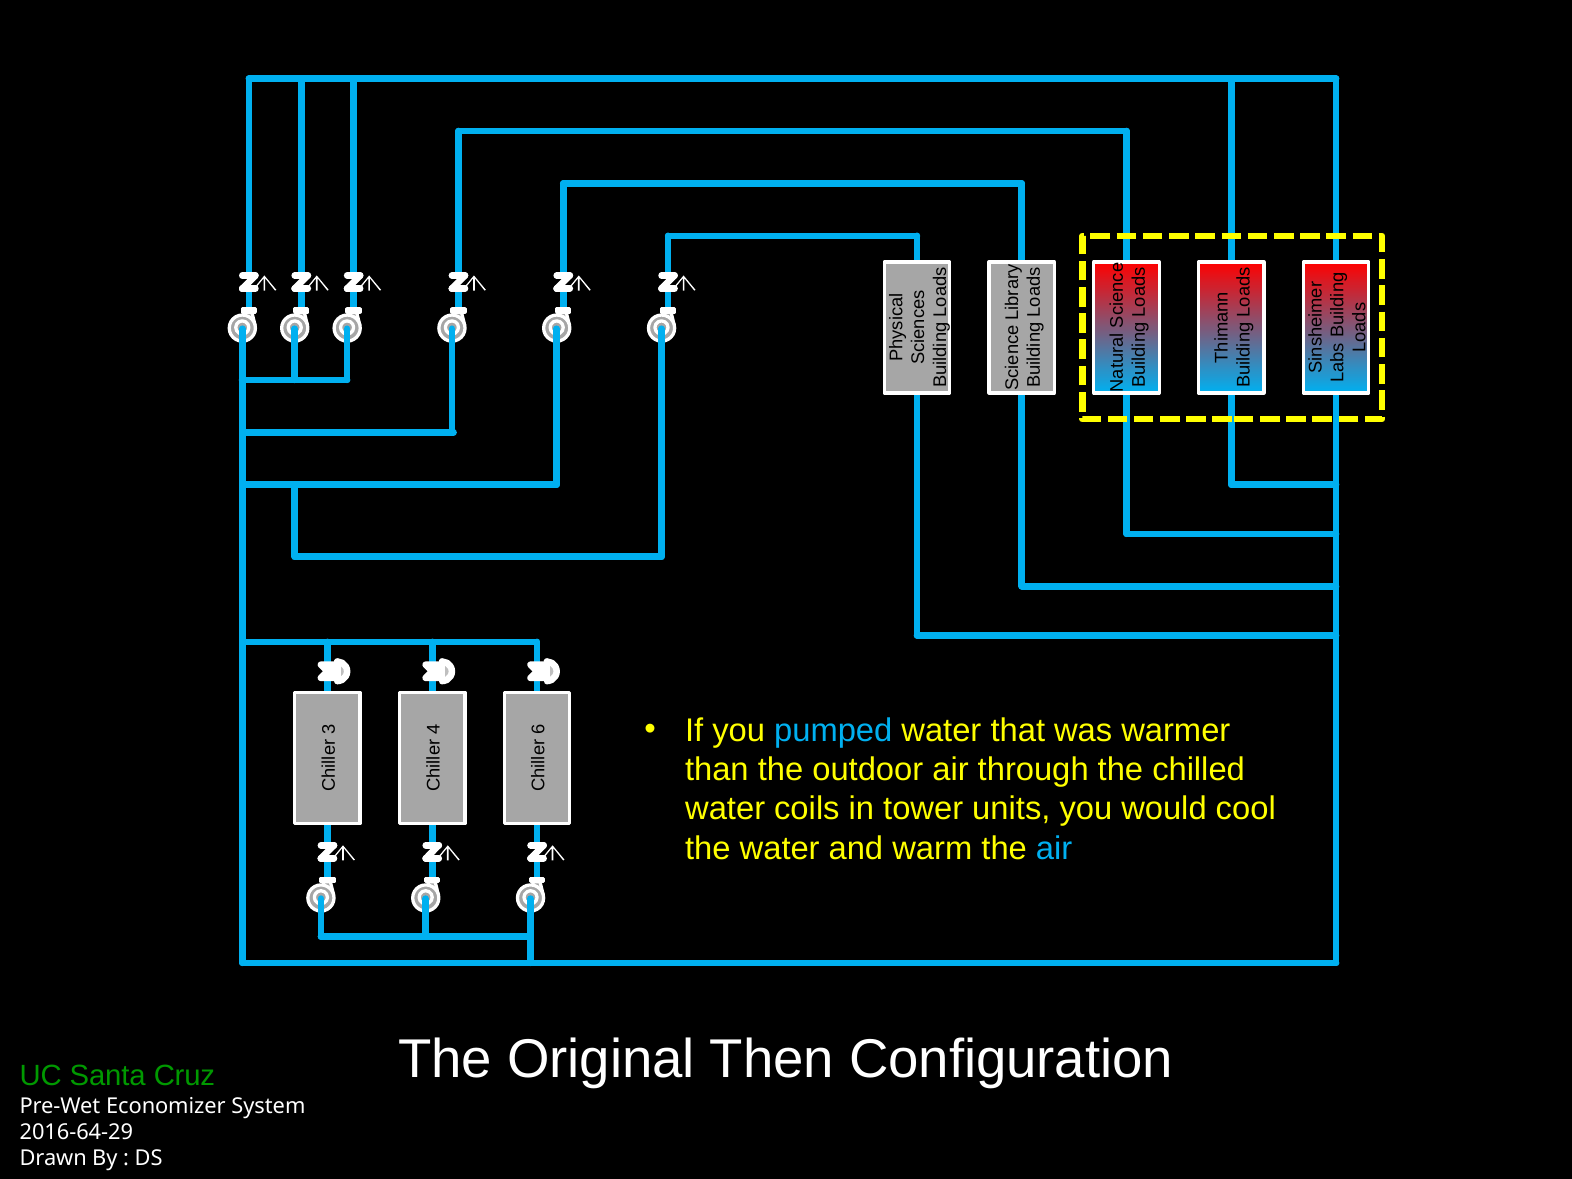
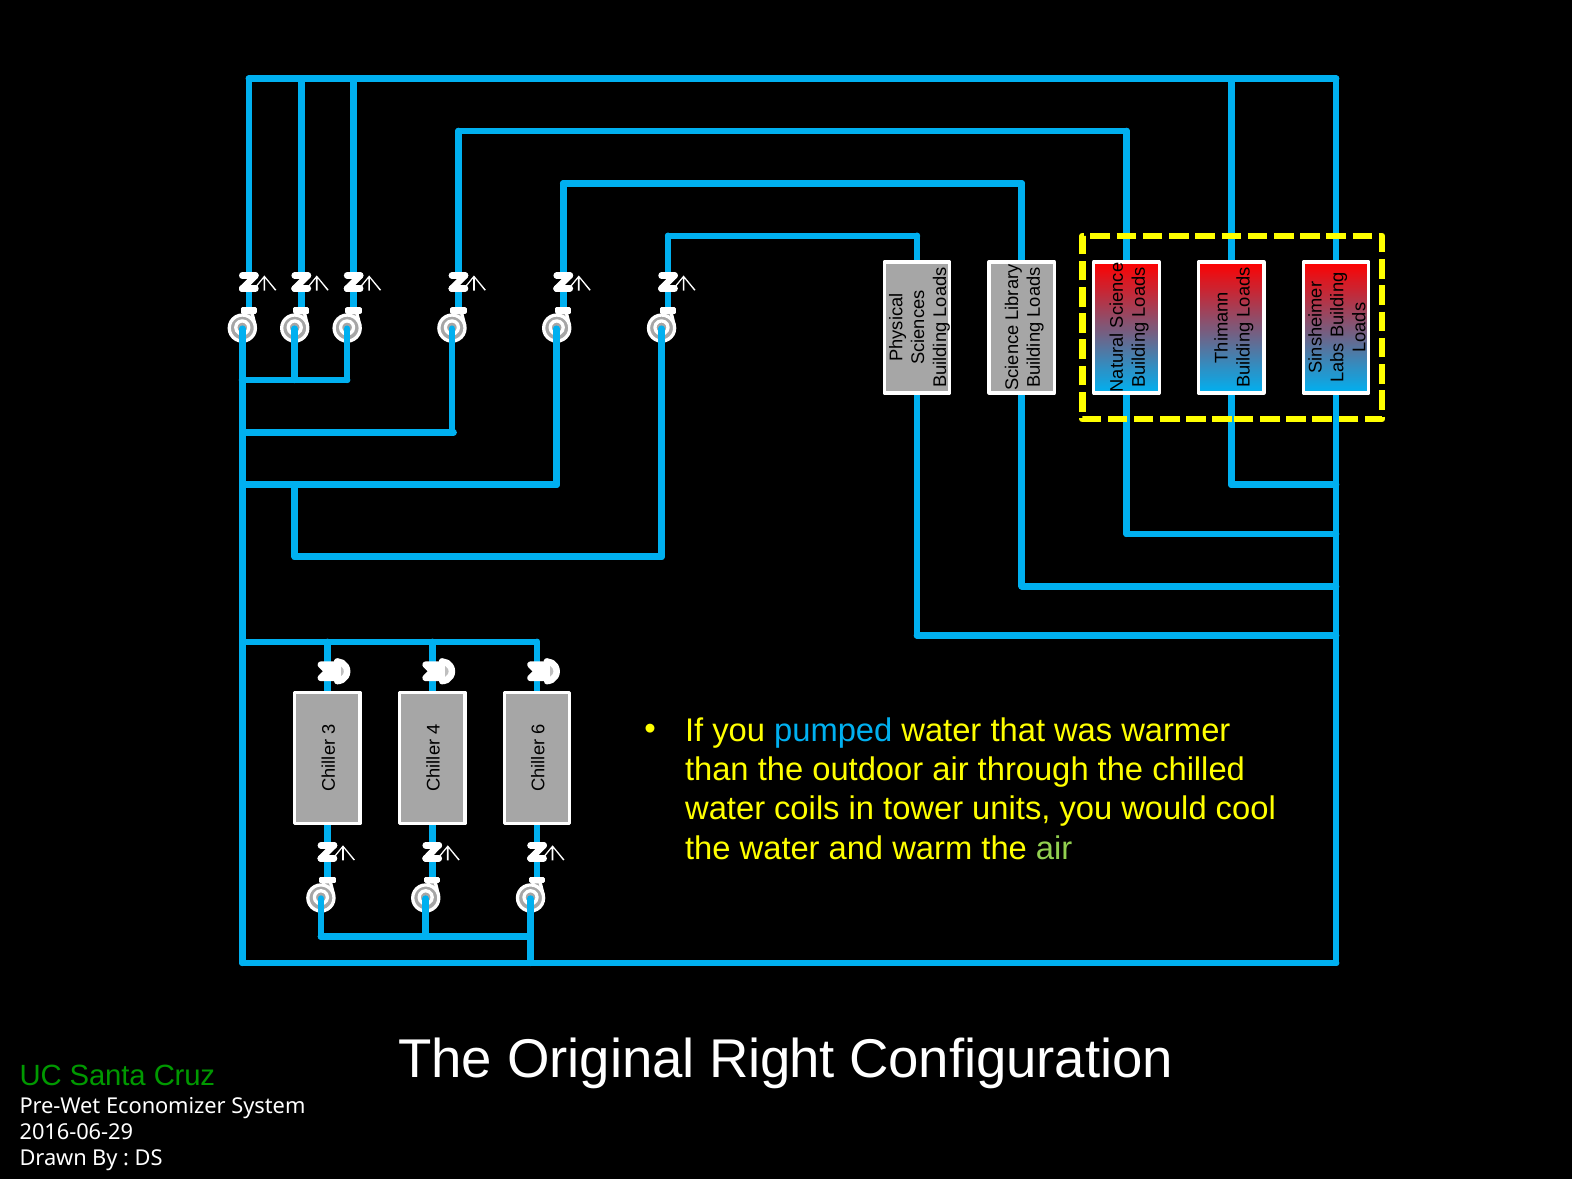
air at (1054, 848) colour: light blue -> light green
Then: Then -> Right
2016-64-29: 2016-64-29 -> 2016-06-29
